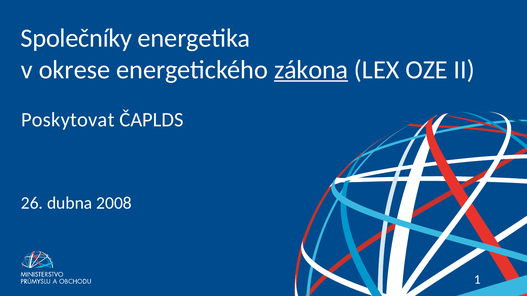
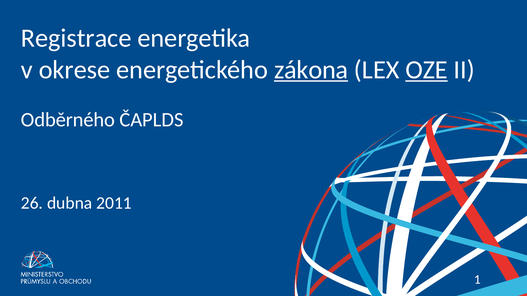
Společníky: Společníky -> Registrace
OZE underline: none -> present
Poskytovat: Poskytovat -> Odběrného
2008: 2008 -> 2011
